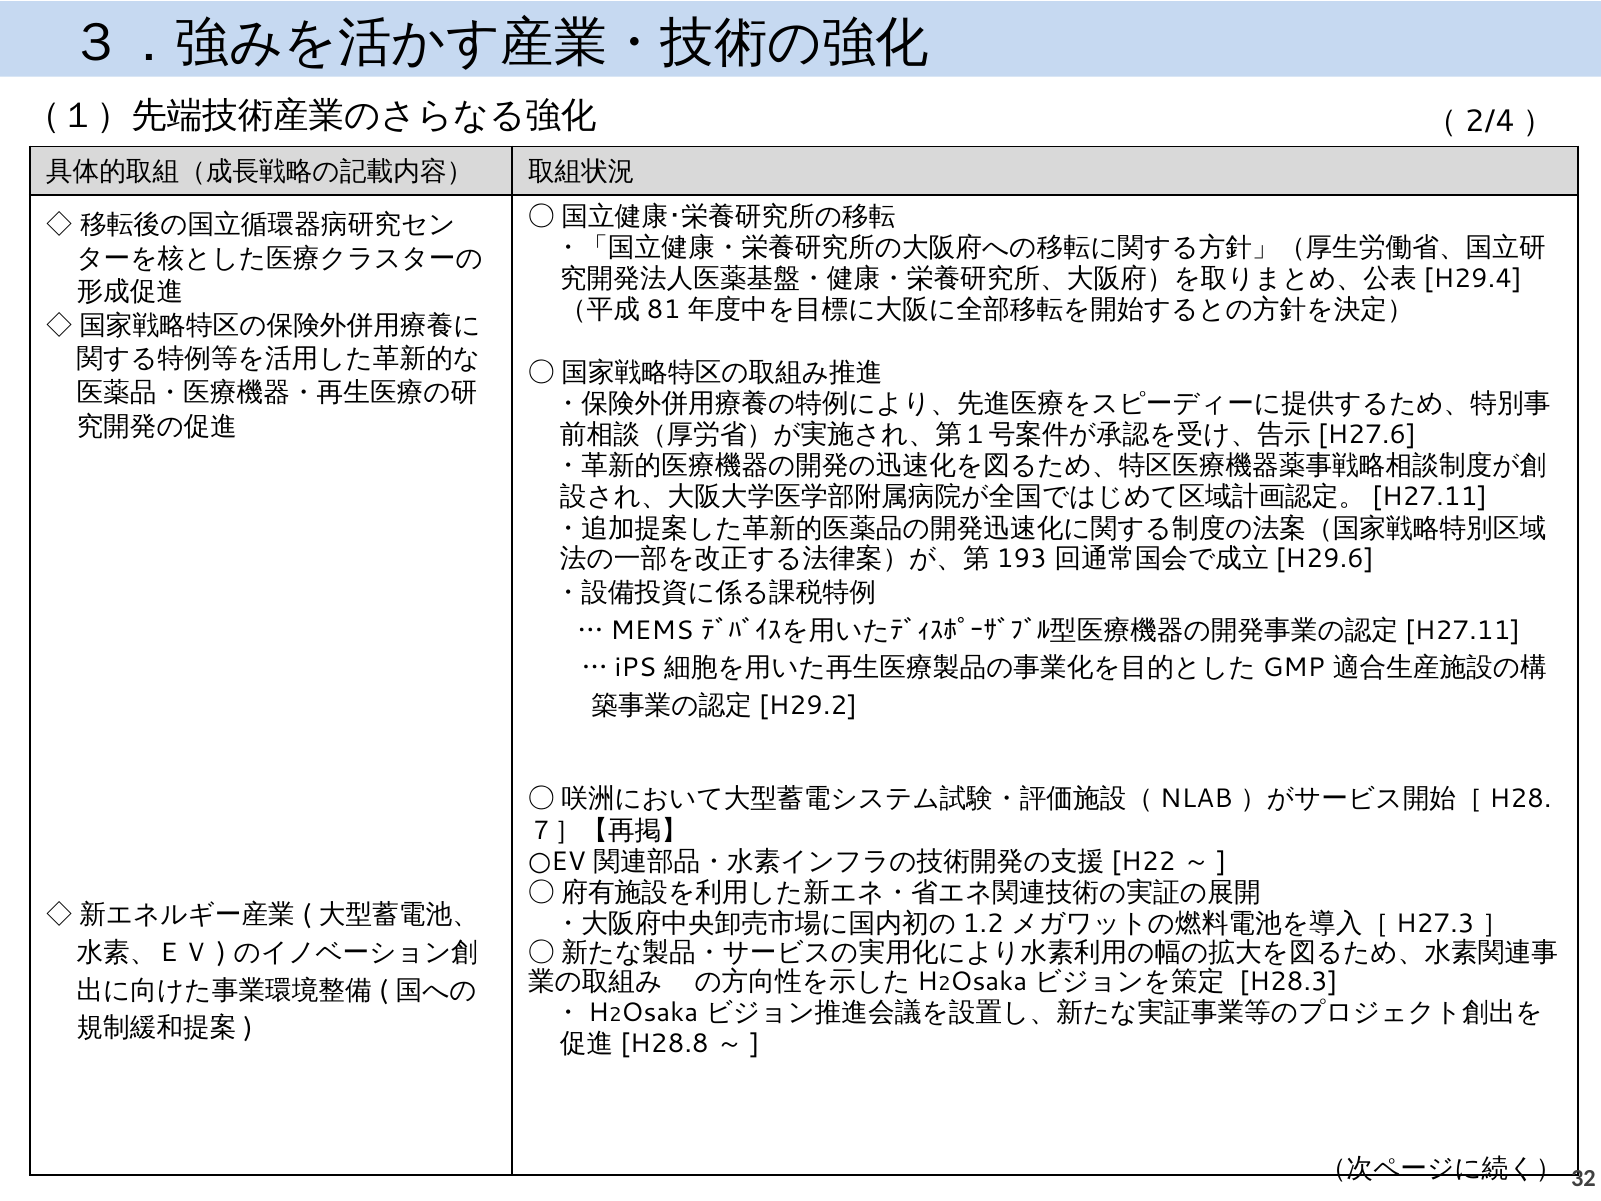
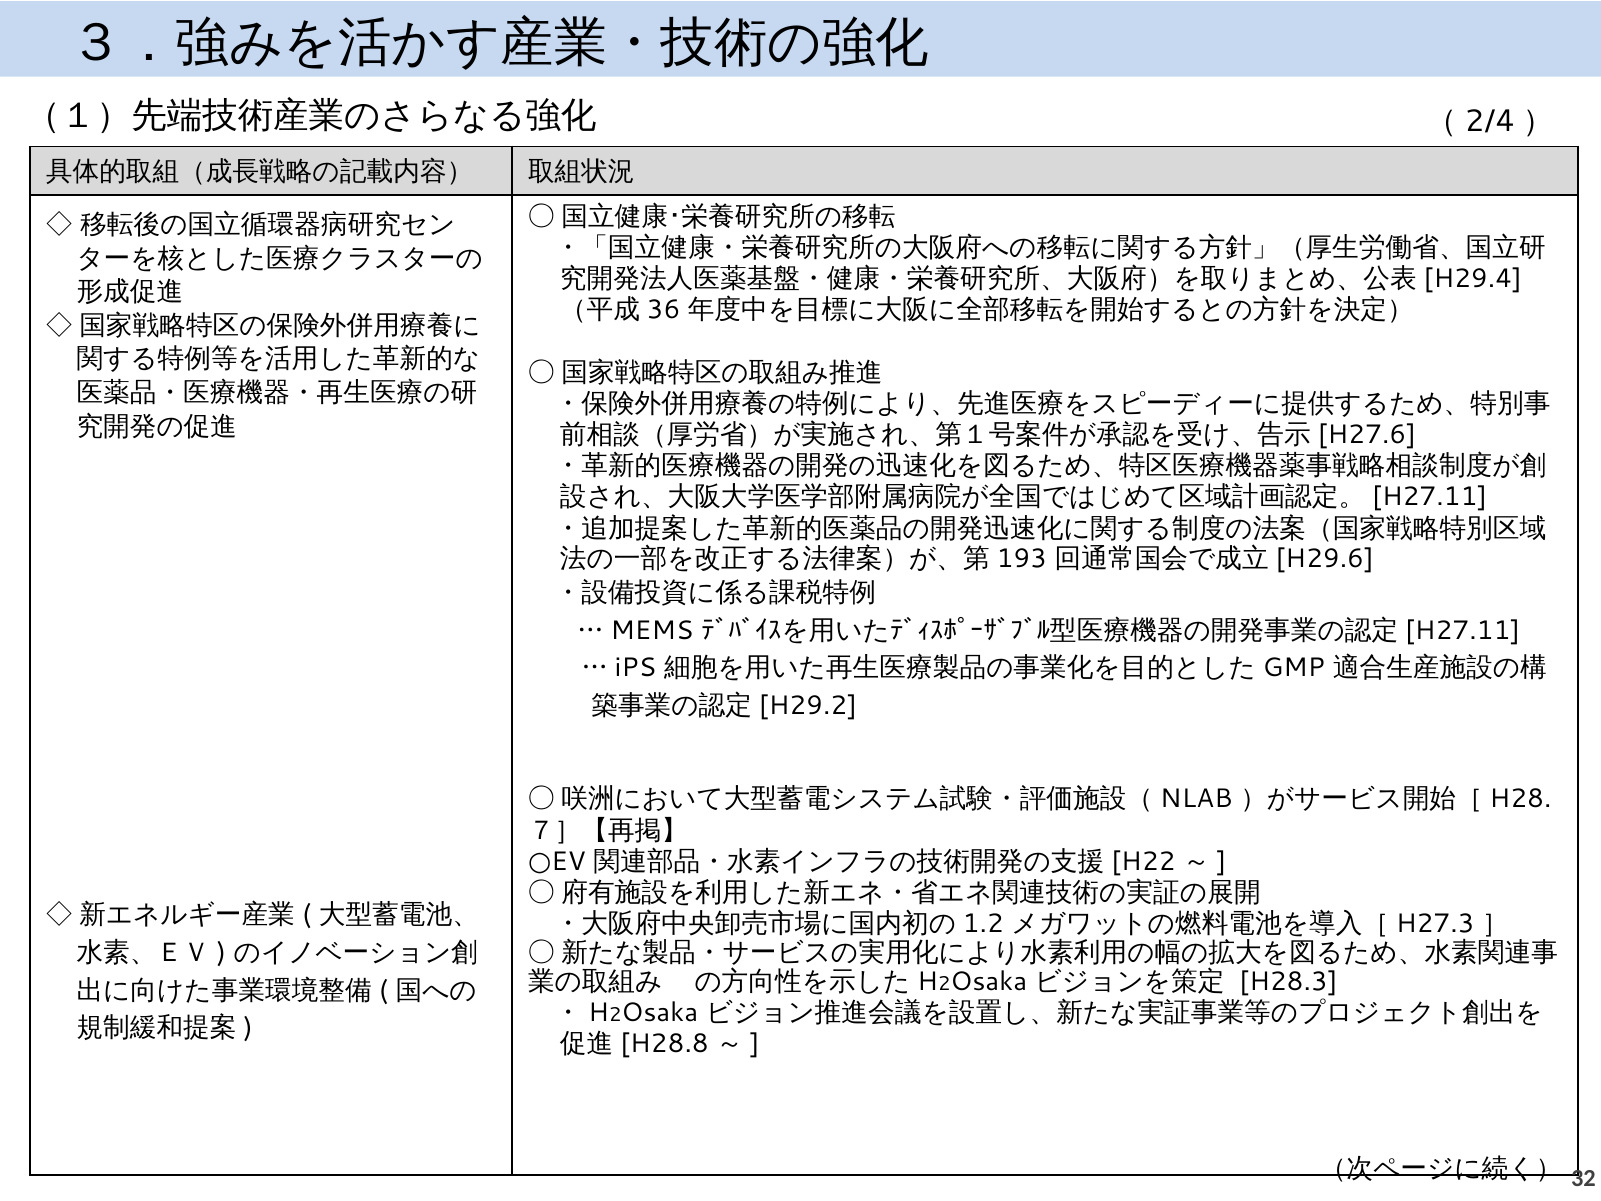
81: 81 -> 36
